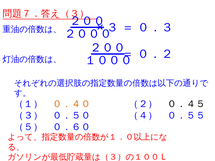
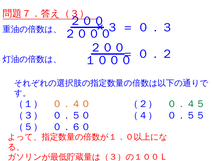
０．４５ colour: black -> green
